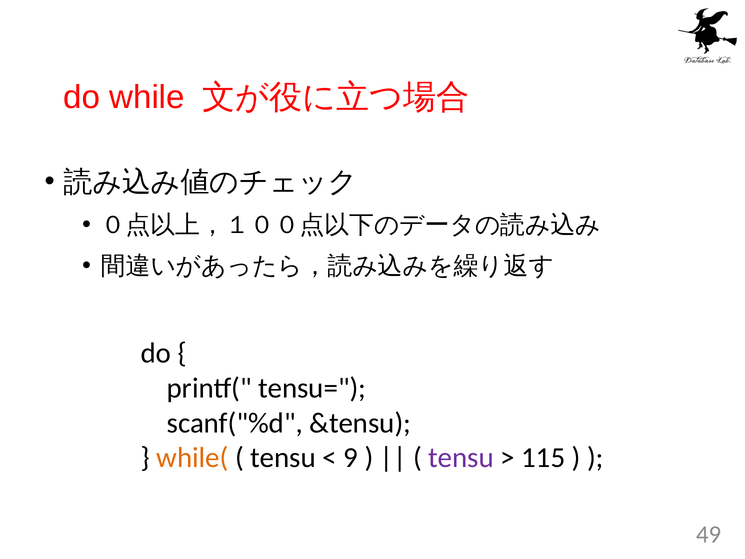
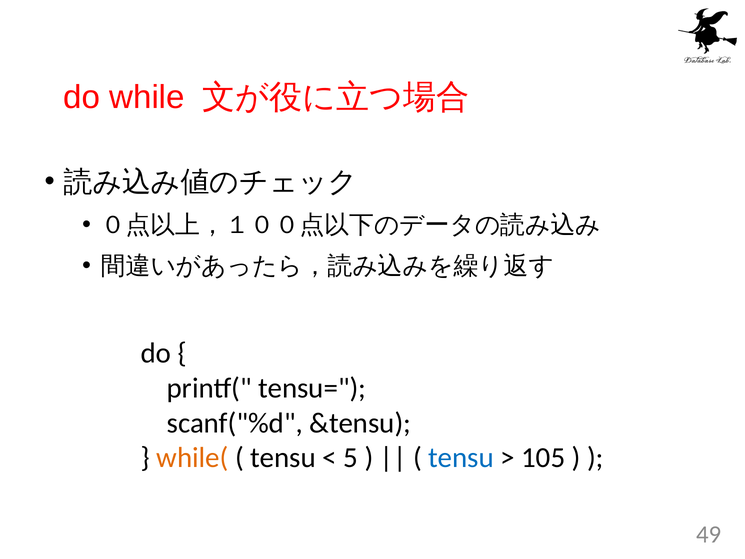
9: 9 -> 5
tensu at (461, 458) colour: purple -> blue
115: 115 -> 105
